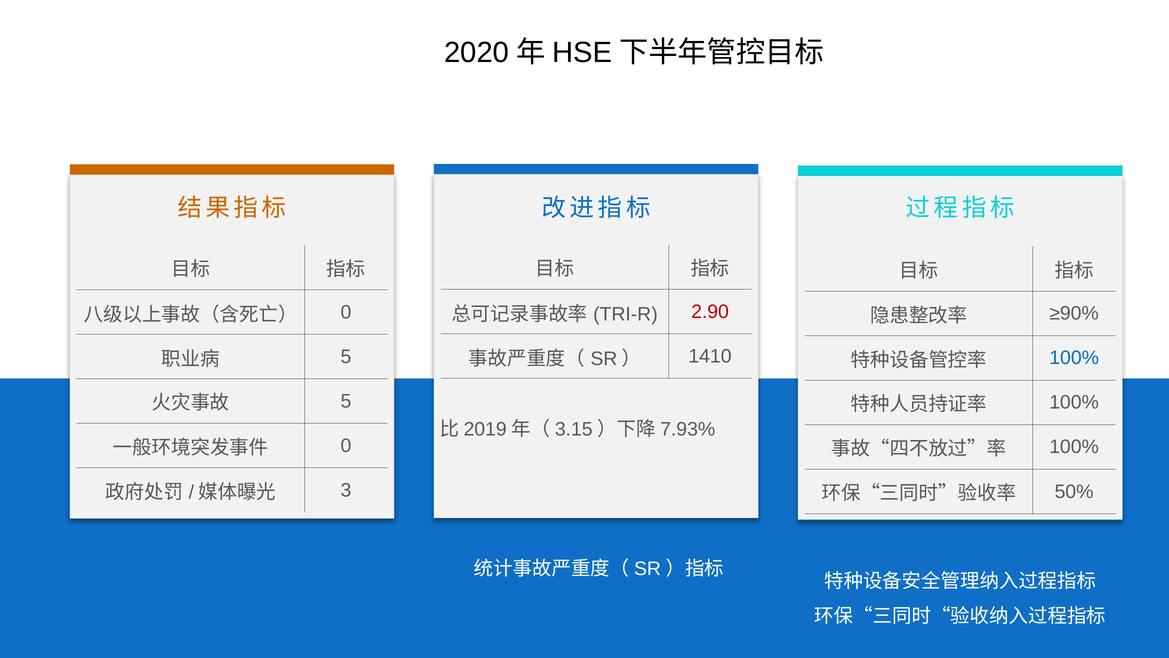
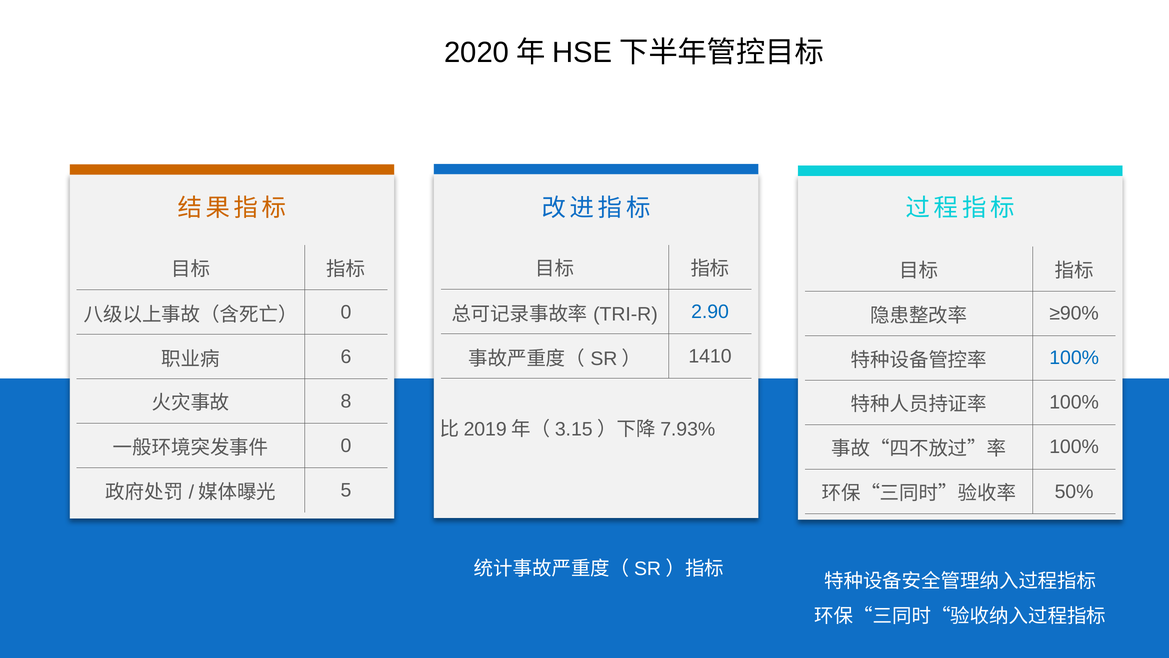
2.90 colour: red -> blue
5 at (346, 357): 5 -> 6
5 at (346, 401): 5 -> 8
3: 3 -> 5
